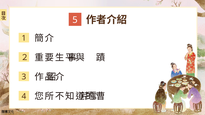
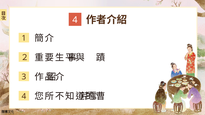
5 at (75, 20): 5 -> 4
